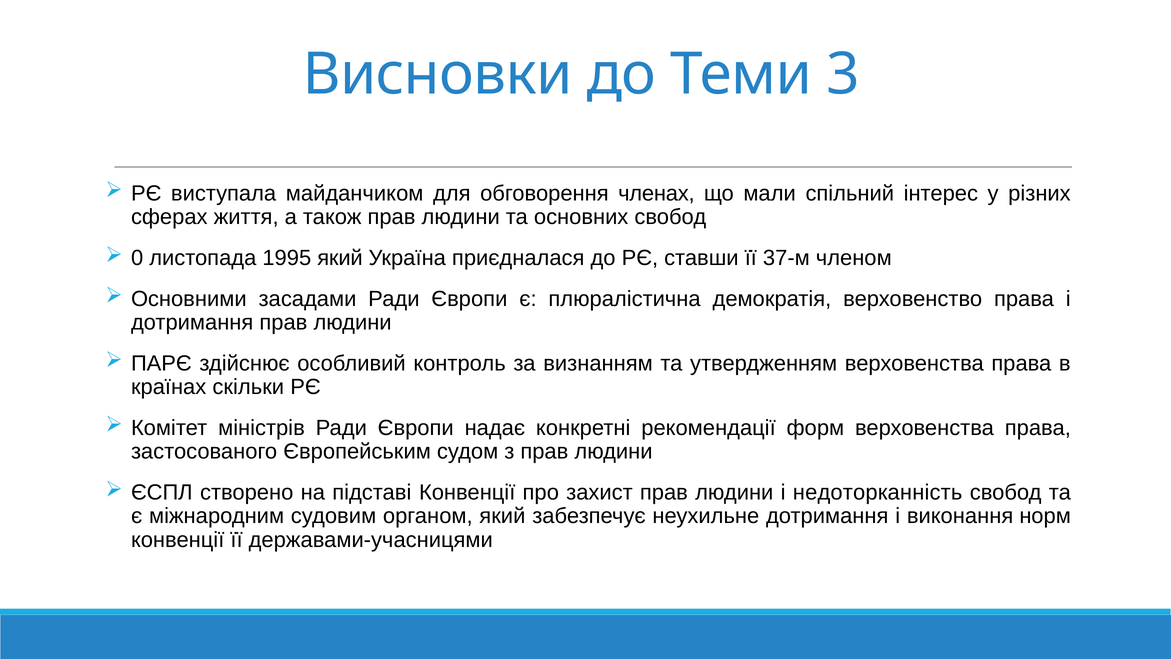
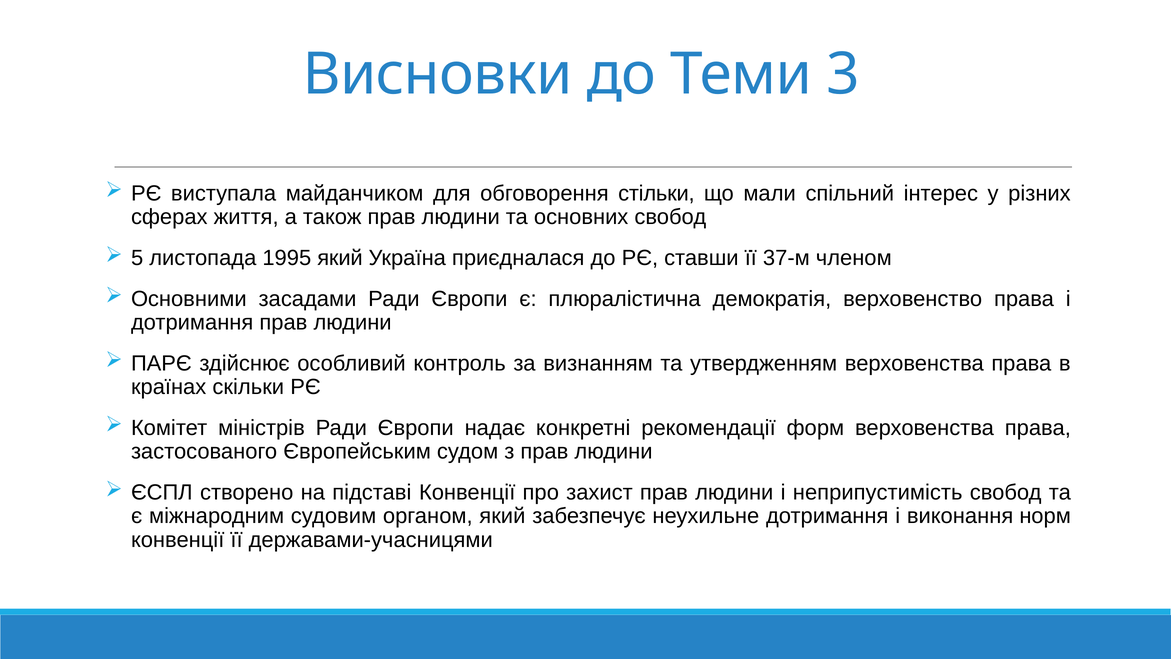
членах: членах -> стільки
0: 0 -> 5
недоторканність: недоторканність -> неприпустимість
